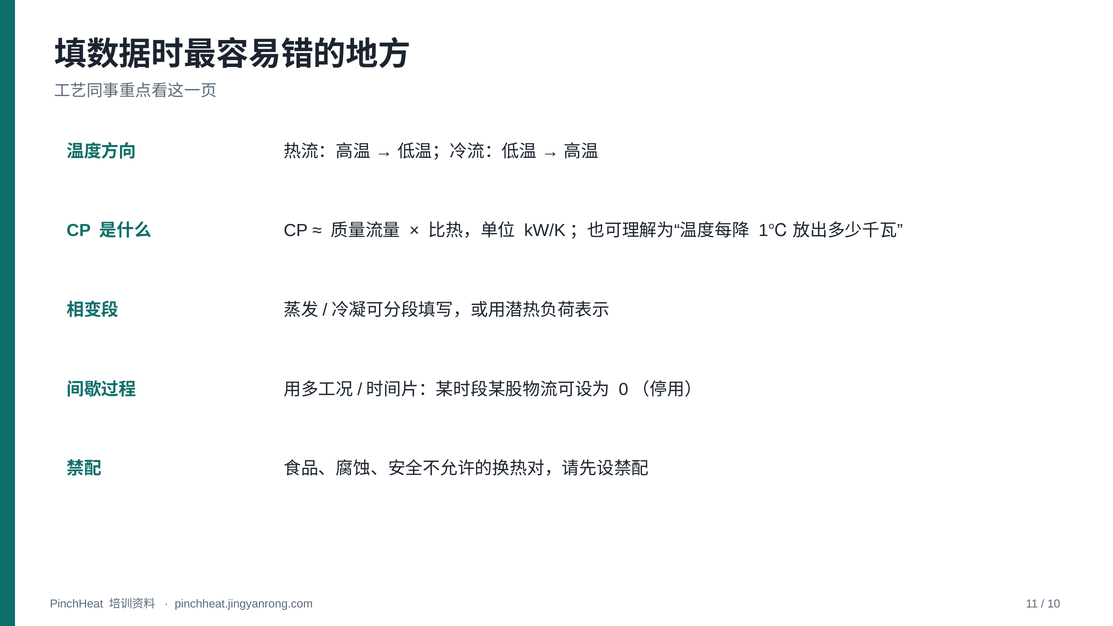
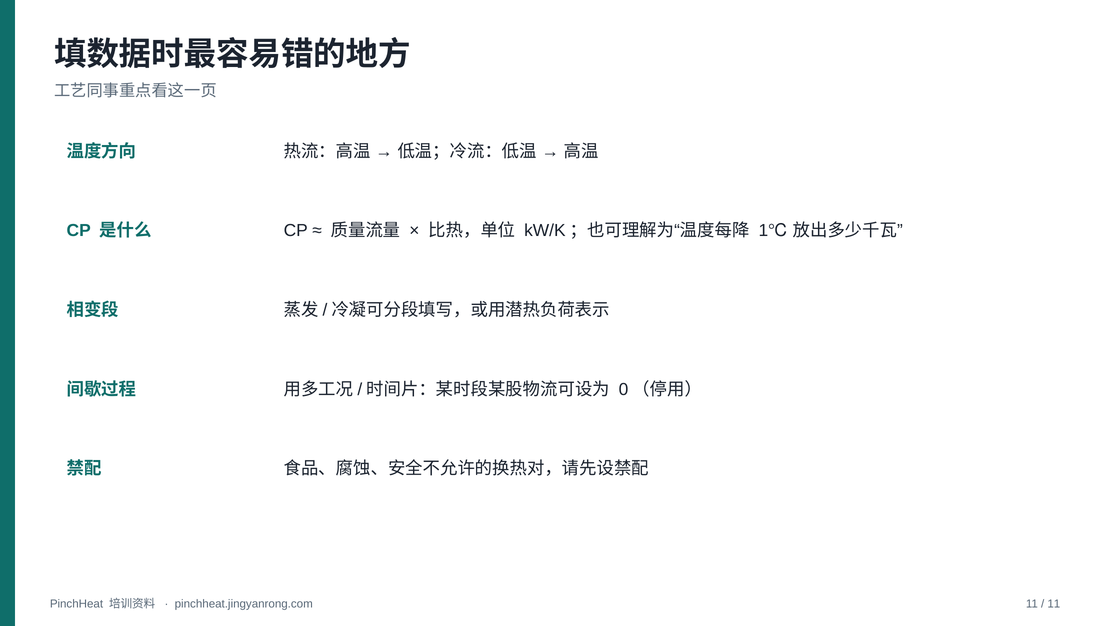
10 at (1054, 604): 10 -> 11
